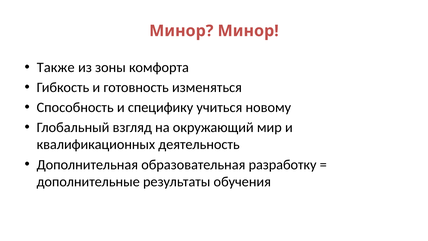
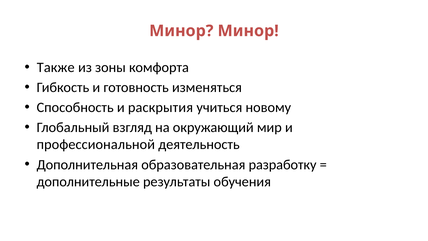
специфику: специфику -> раскрытия
квалификационных: квалификационных -> профессиональной
